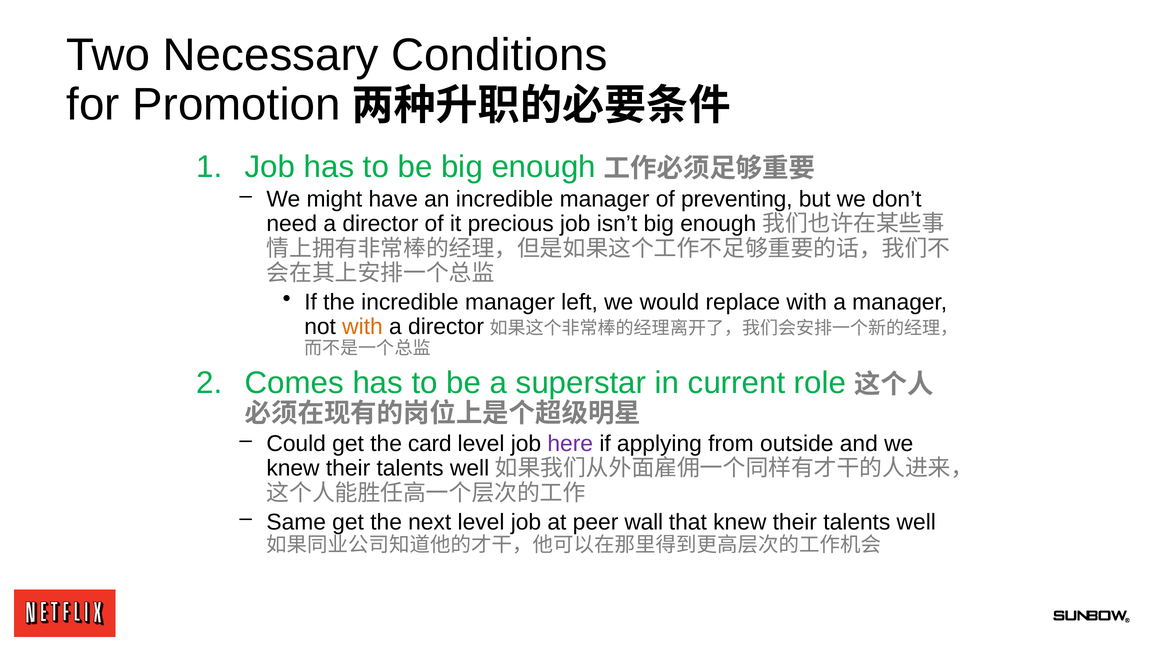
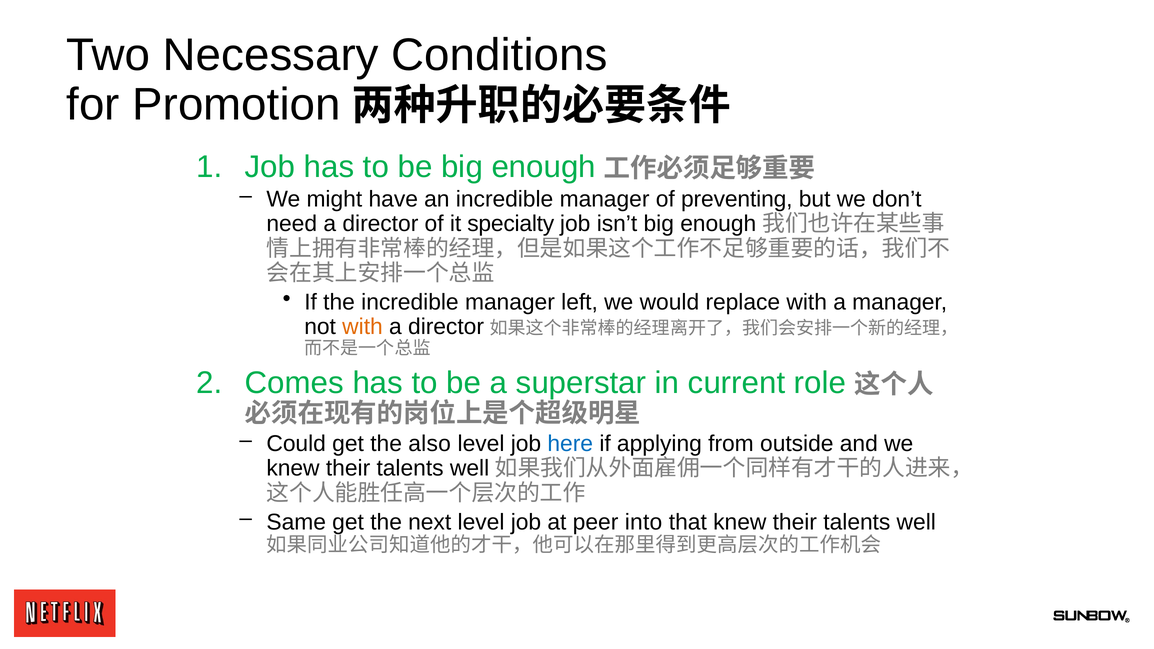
precious: precious -> specialty
card: card -> also
here colour: purple -> blue
wall: wall -> into
